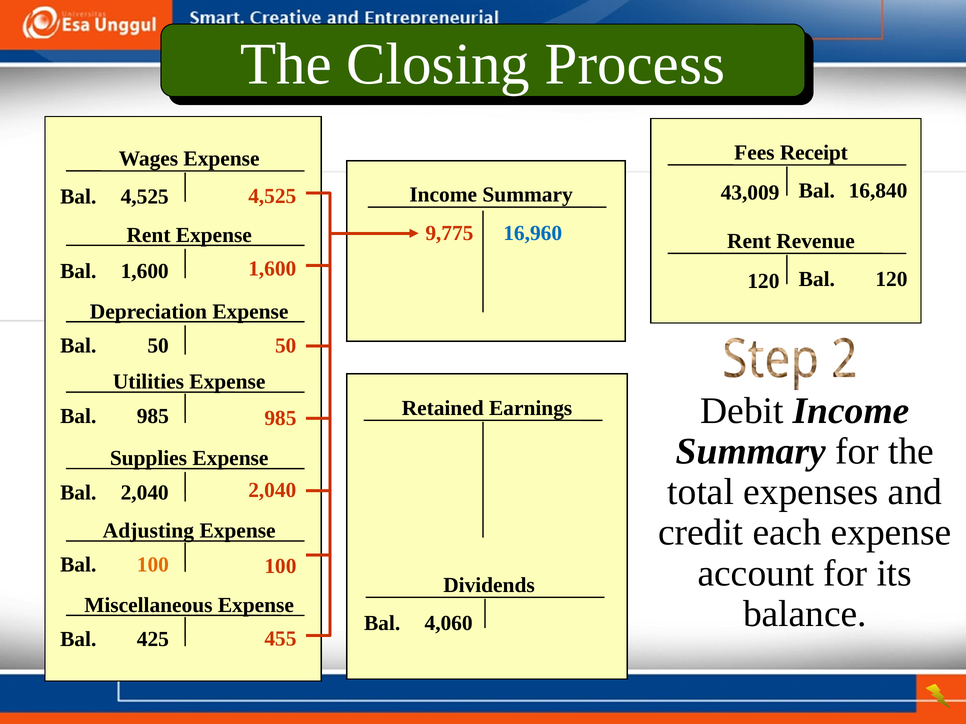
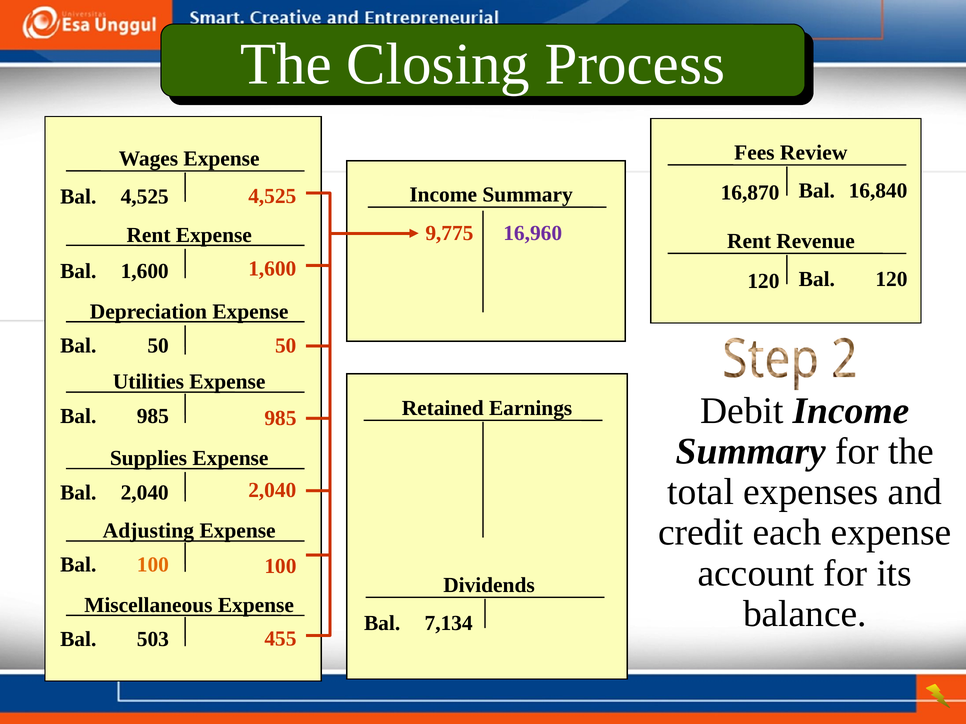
Receipt: Receipt -> Review
43,009: 43,009 -> 16,870
16,960 colour: blue -> purple
4,060: 4,060 -> 7,134
425: 425 -> 503
